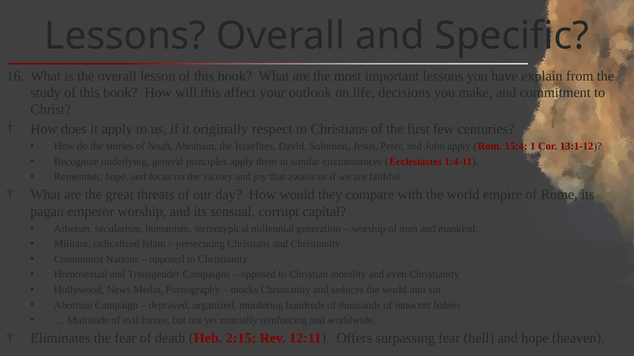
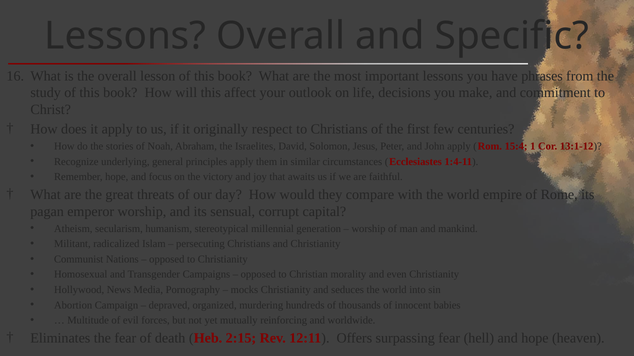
explain: explain -> phrases
